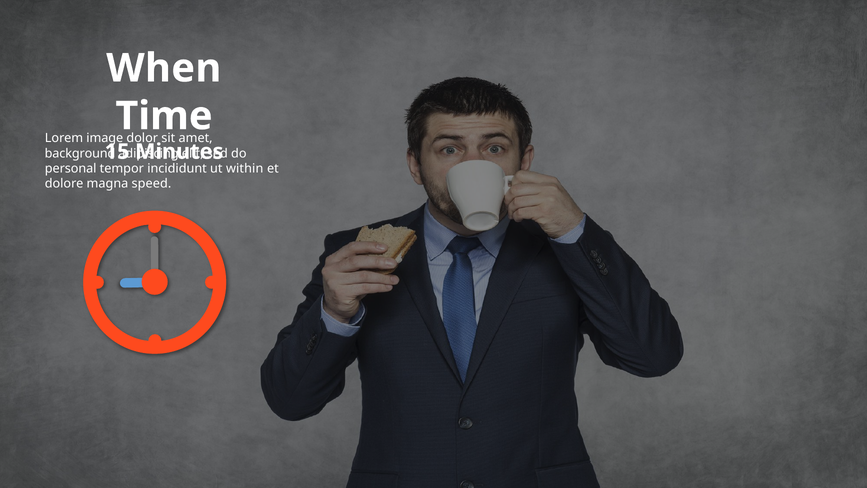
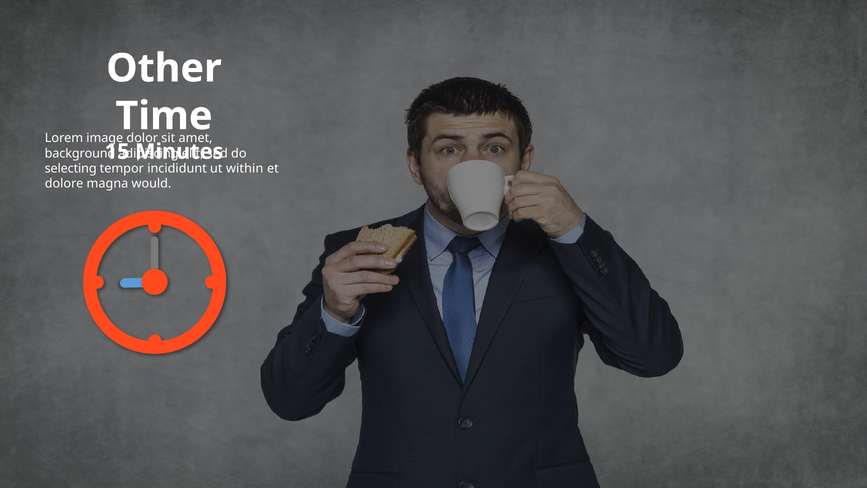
When: When -> Other
personal: personal -> selecting
speed: speed -> would
